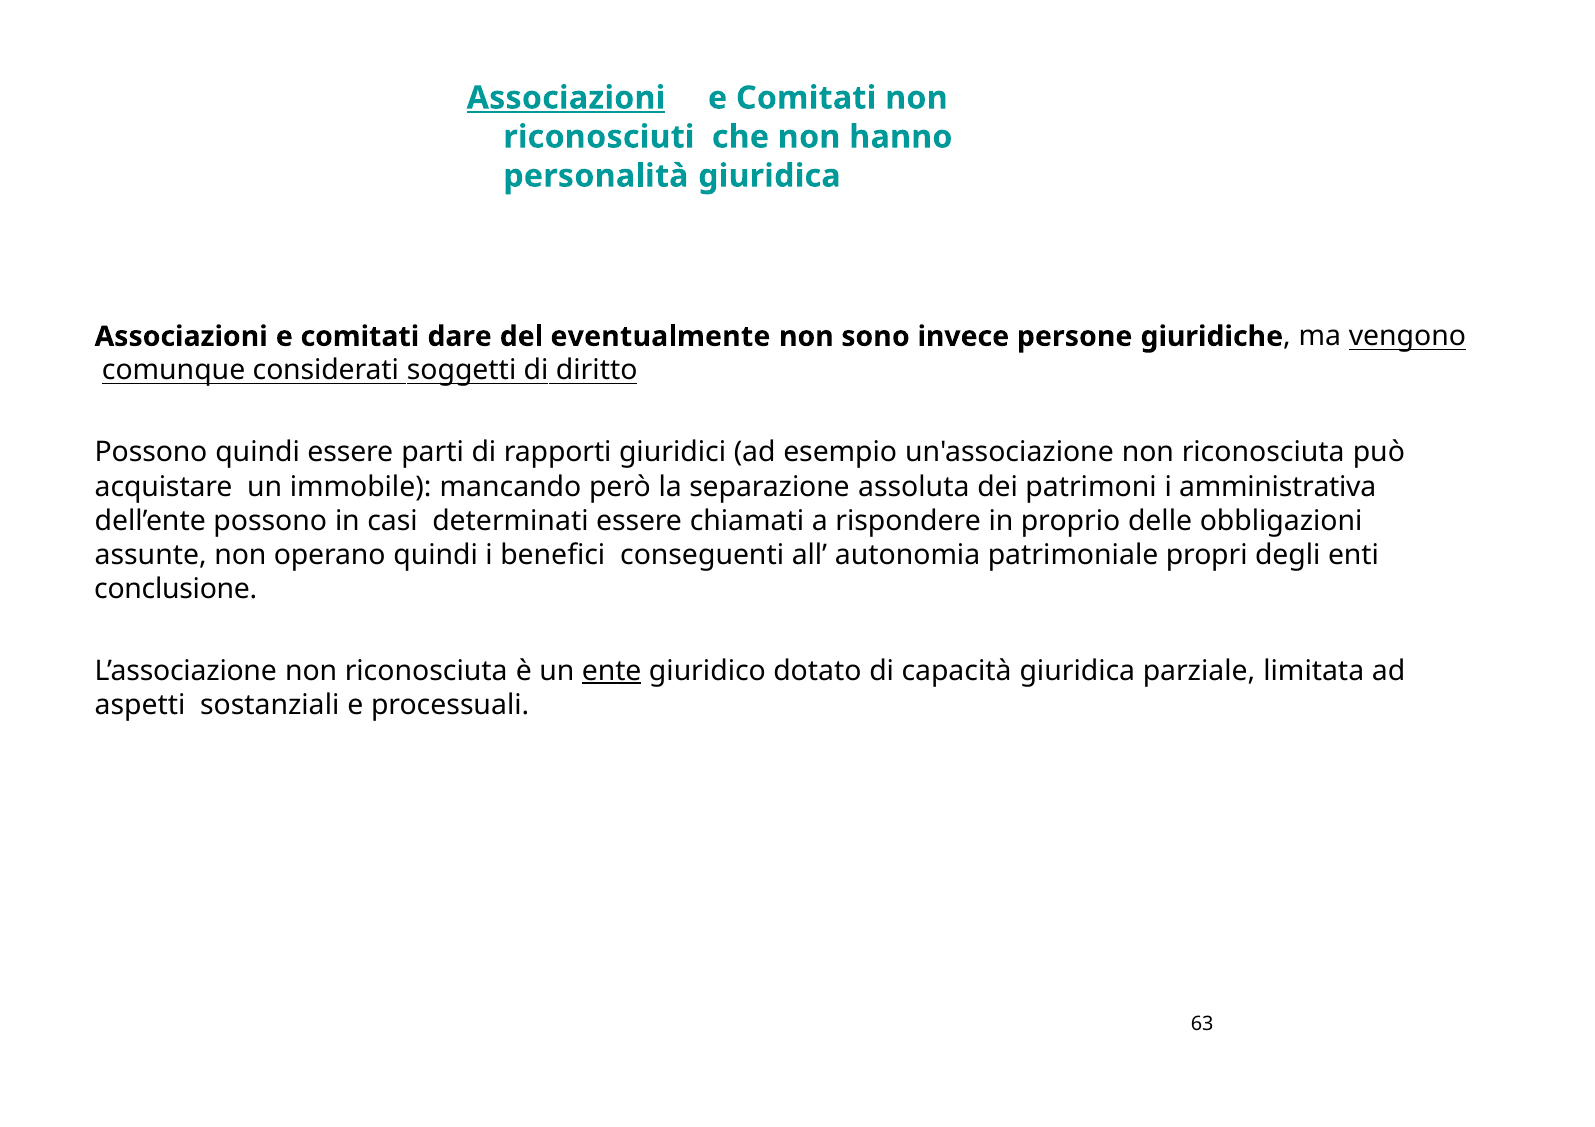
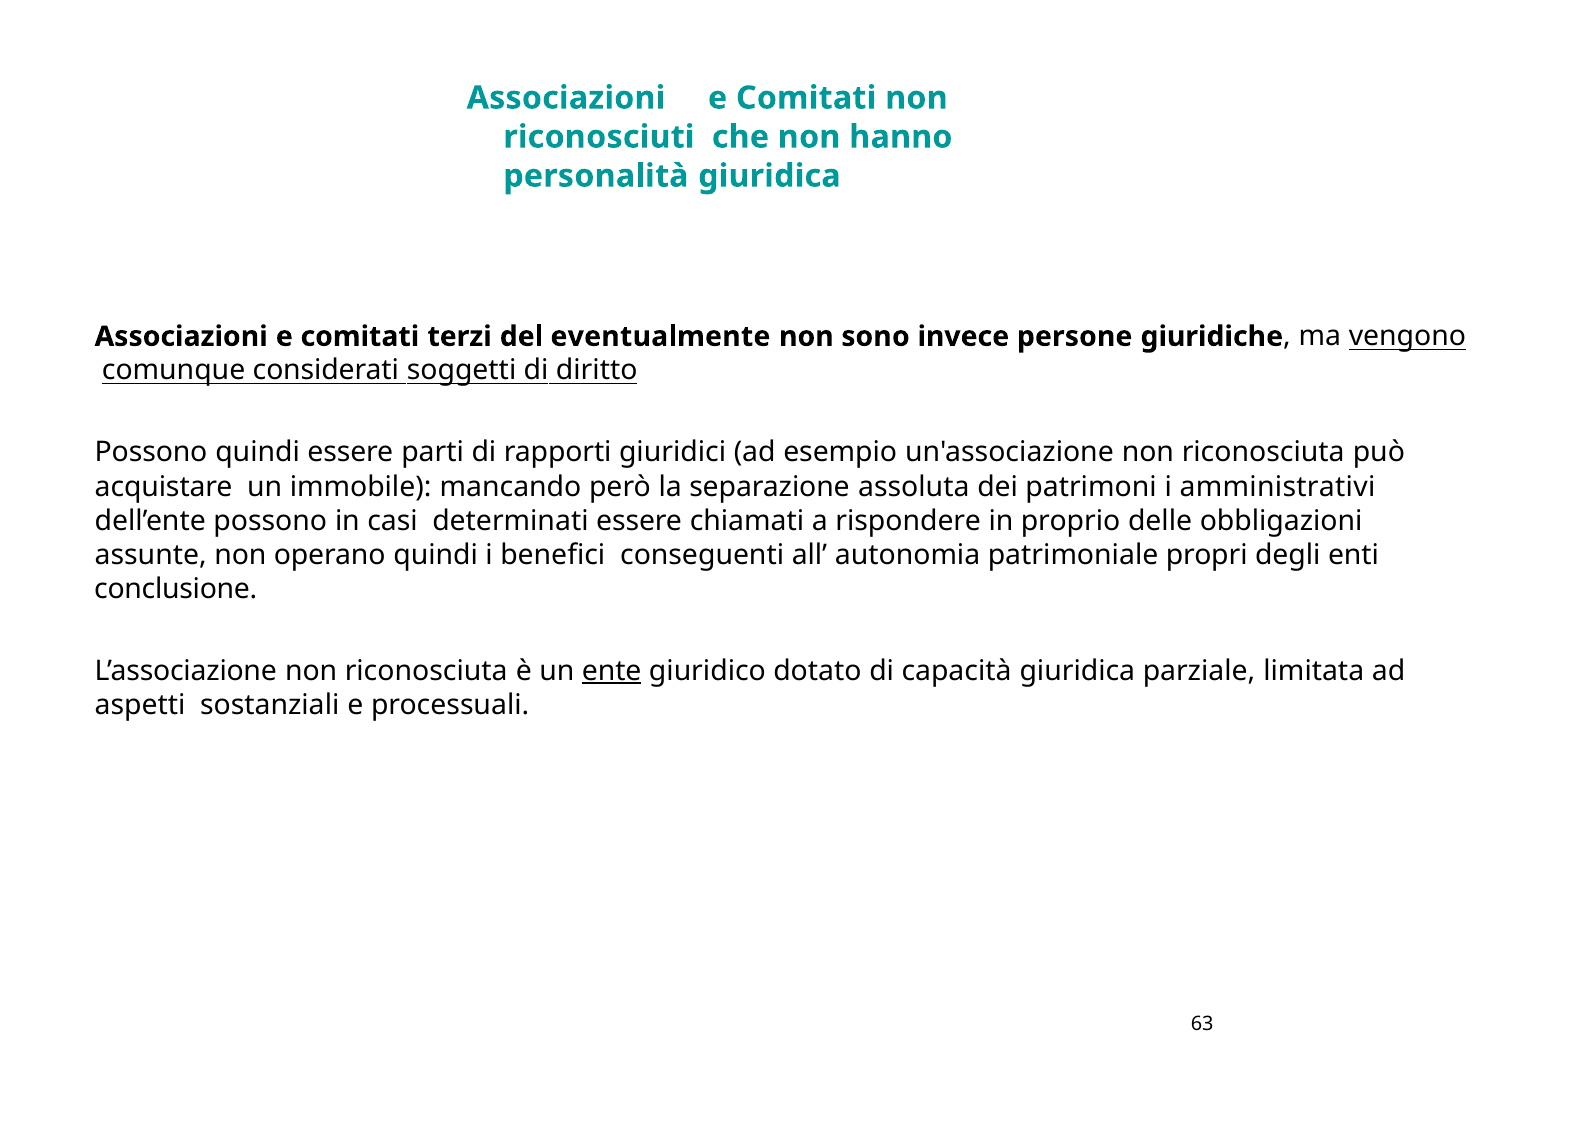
Associazioni at (566, 98) underline: present -> none
dare: dare -> terzi
amministrativa: amministrativa -> amministrativi
